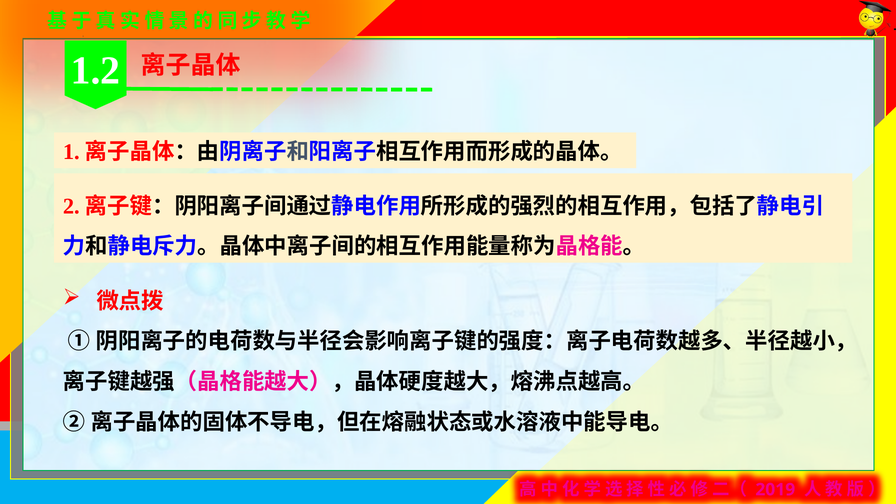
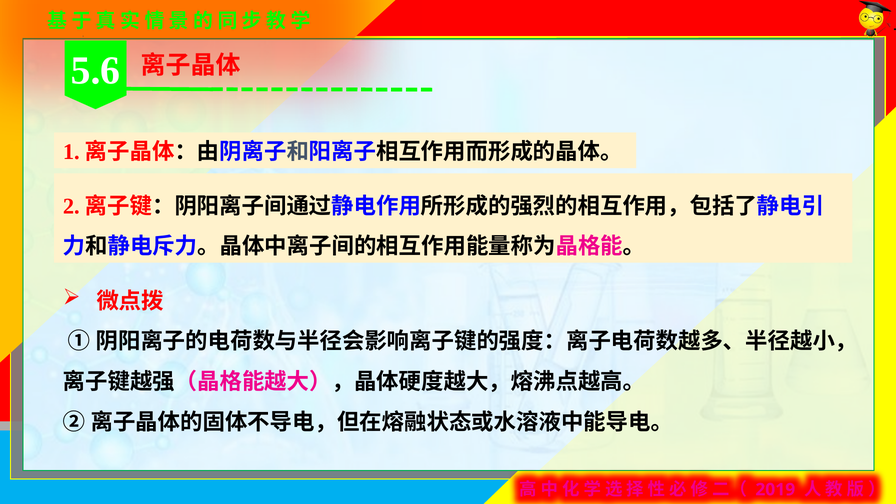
1.2: 1.2 -> 5.6
